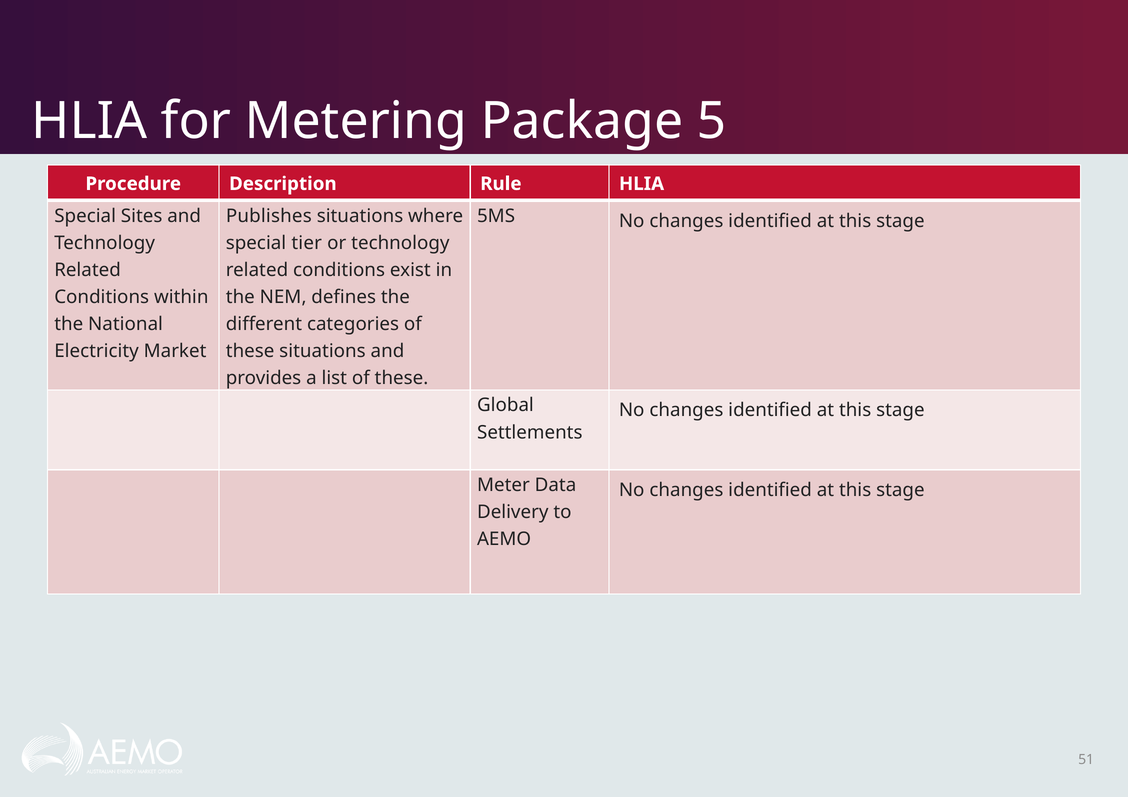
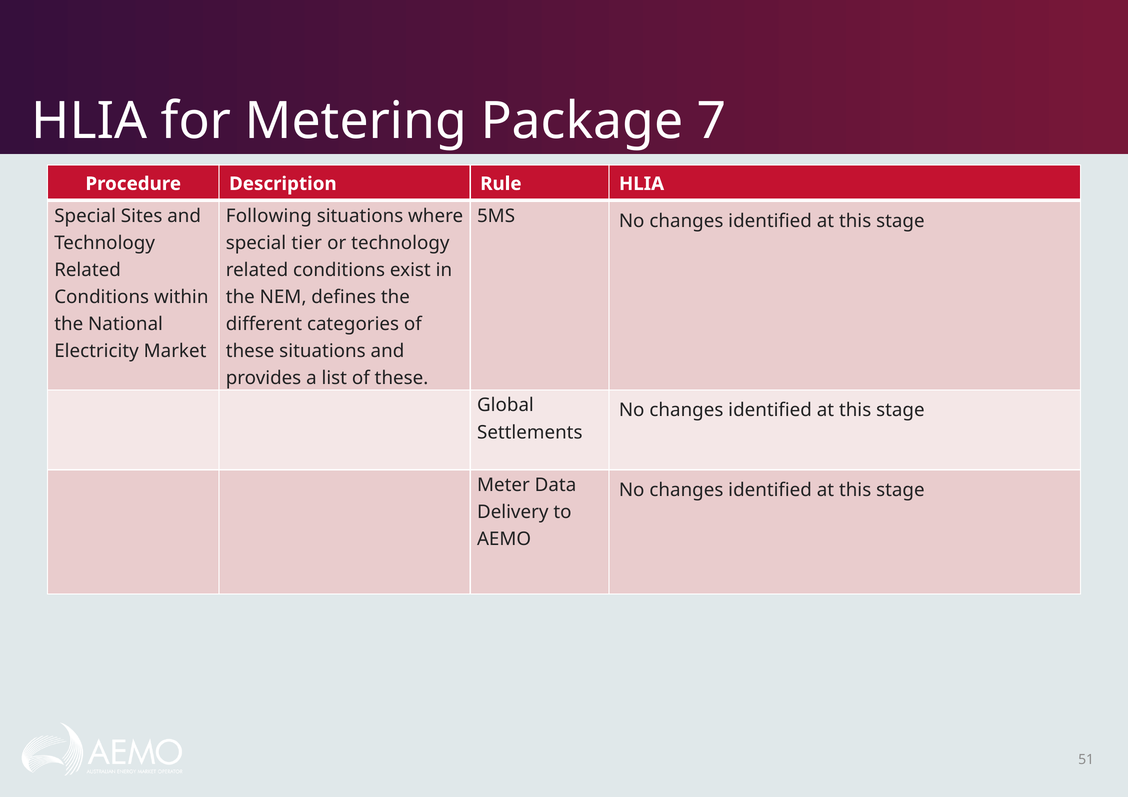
5: 5 -> 7
Publishes: Publishes -> Following
